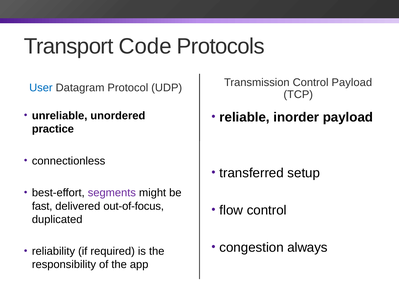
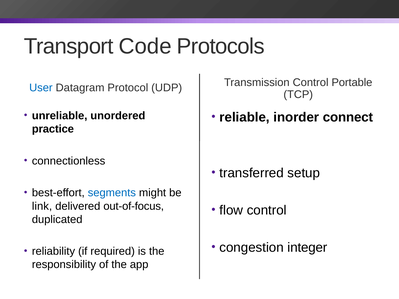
Control Payload: Payload -> Portable
inorder payload: payload -> connect
segments colour: purple -> blue
fast: fast -> link
always: always -> integer
